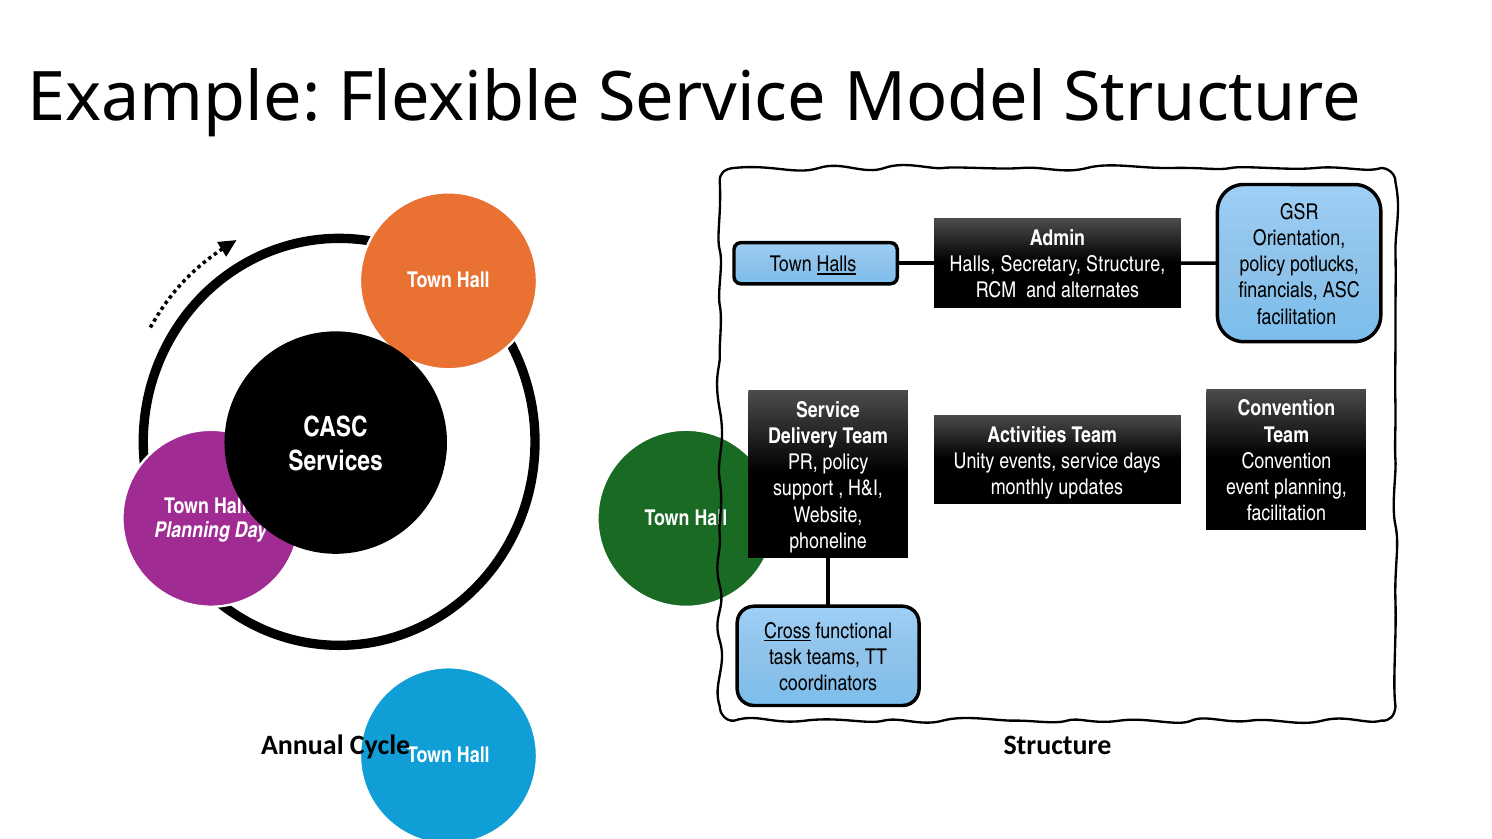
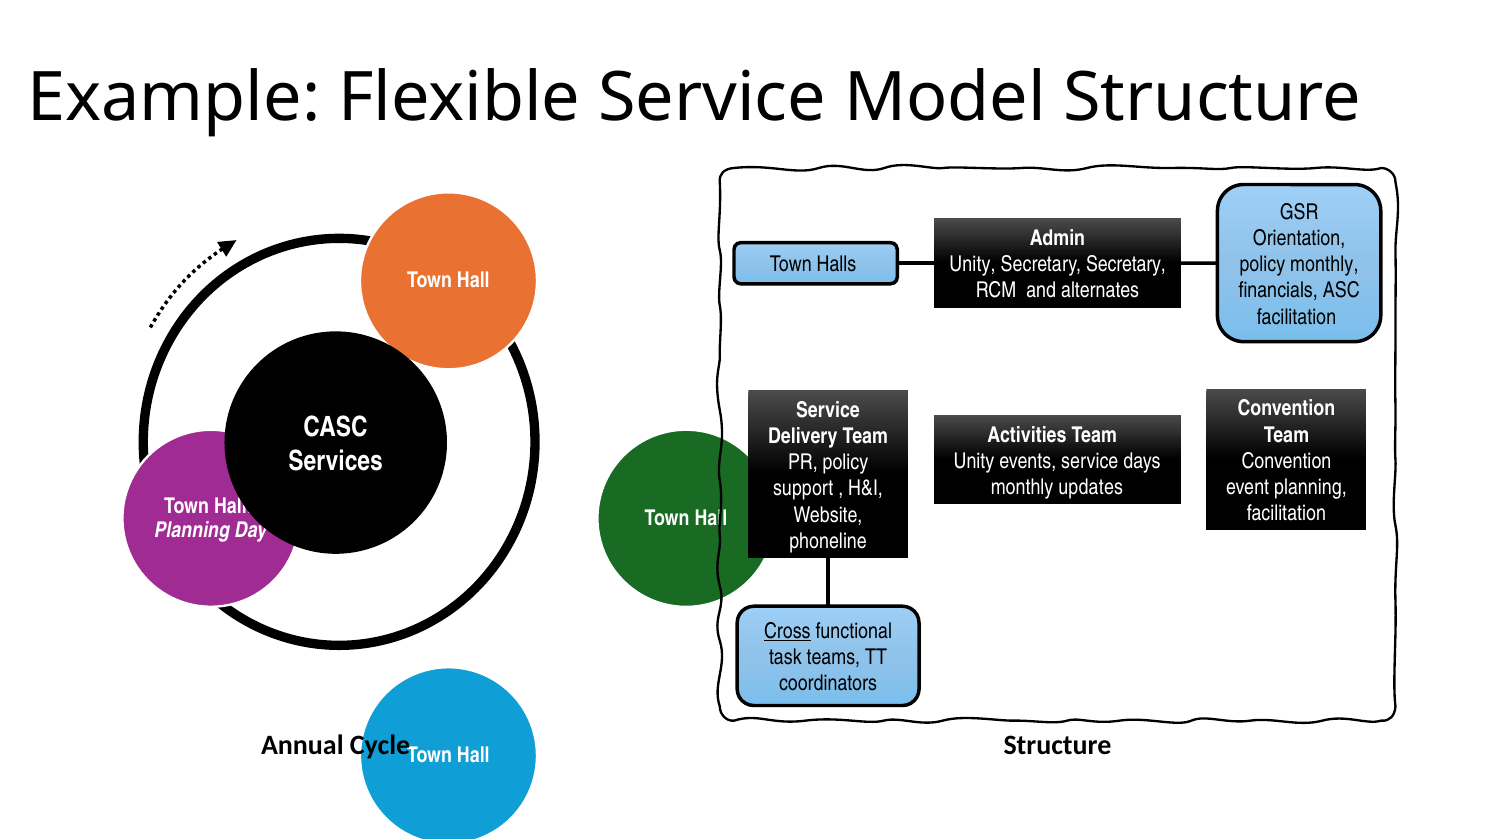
Halls at (837, 265) underline: present -> none
Halls at (972, 265): Halls -> Unity
Secretary Structure: Structure -> Secretary
policy potlucks: potlucks -> monthly
